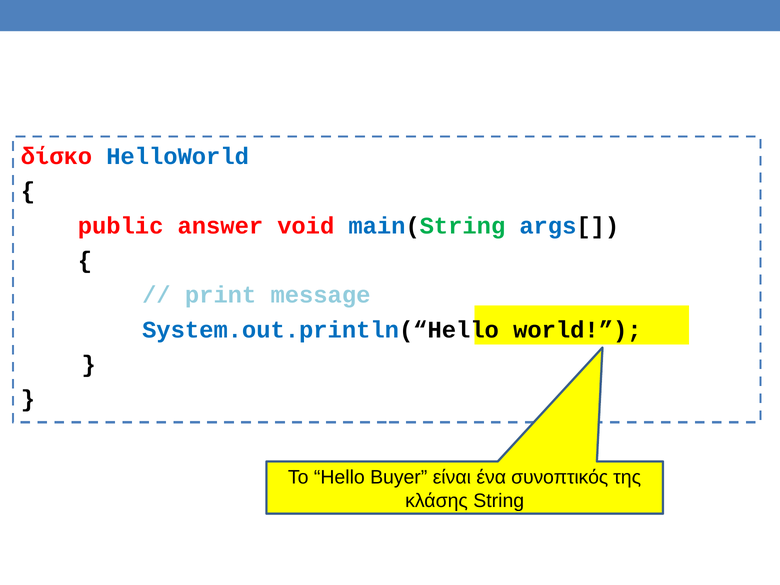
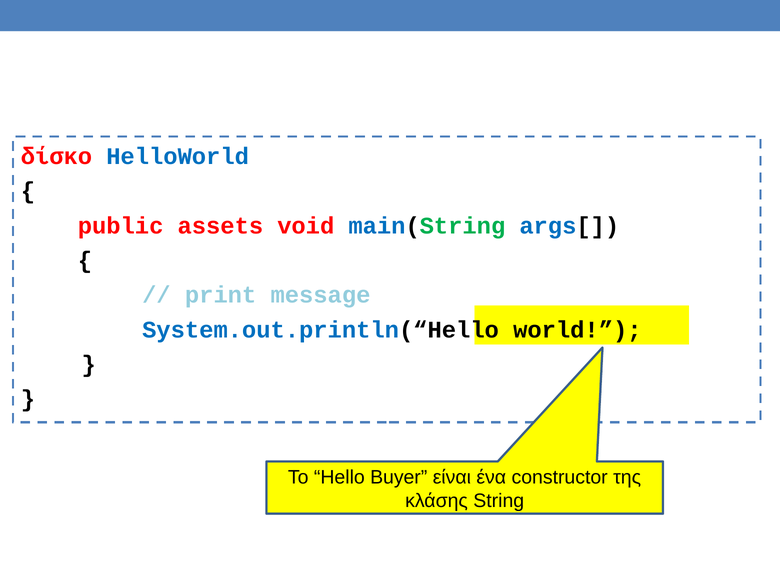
answer: answer -> assets
συνοπτικός: συνοπτικός -> constructor
